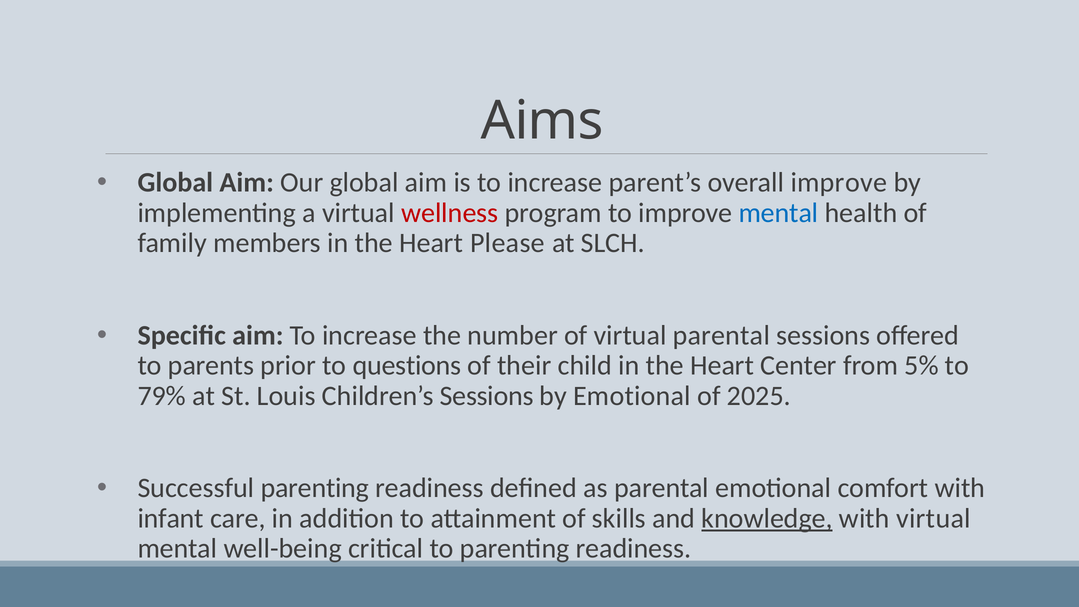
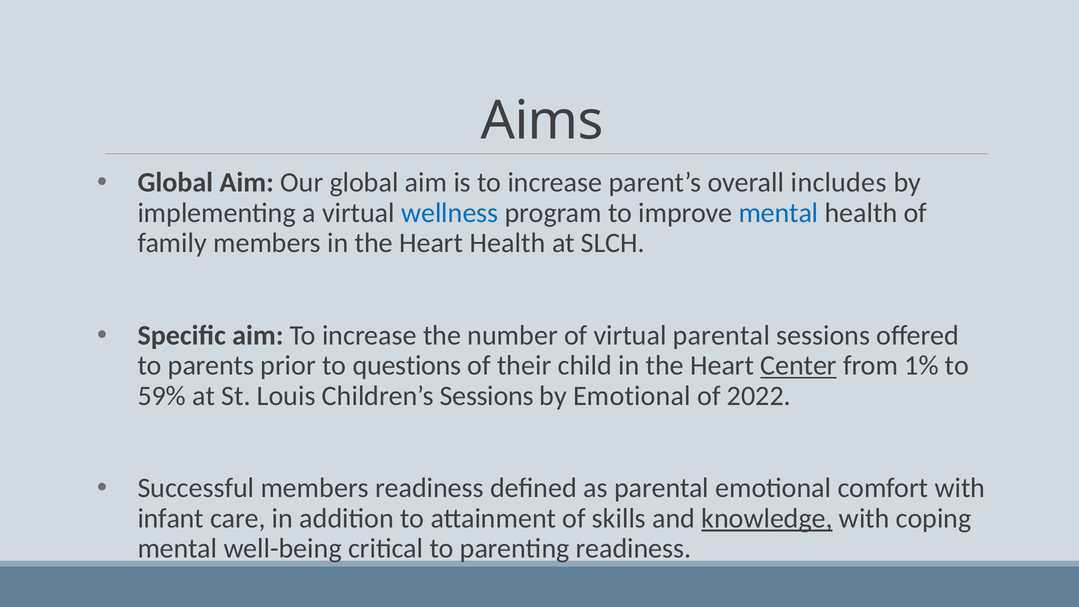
overall improve: improve -> includes
wellness colour: red -> blue
Heart Please: Please -> Health
Center underline: none -> present
5%: 5% -> 1%
79%: 79% -> 59%
2025: 2025 -> 2022
Successful parenting: parenting -> members
with virtual: virtual -> coping
